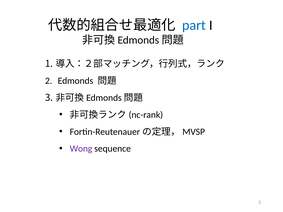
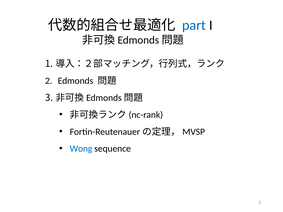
Wong colour: purple -> blue
